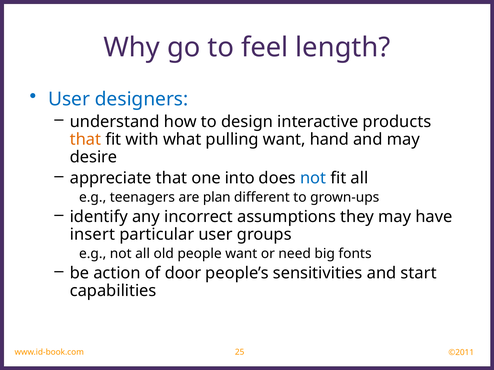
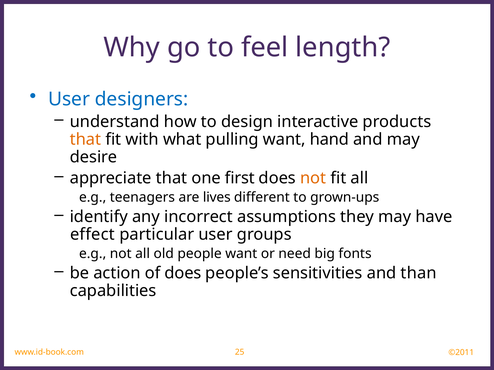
into: into -> first
not at (313, 178) colour: blue -> orange
plan: plan -> lives
insert: insert -> effect
of door: door -> does
start: start -> than
